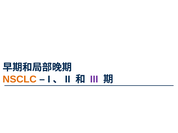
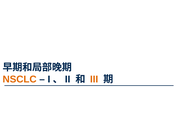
III colour: purple -> orange
